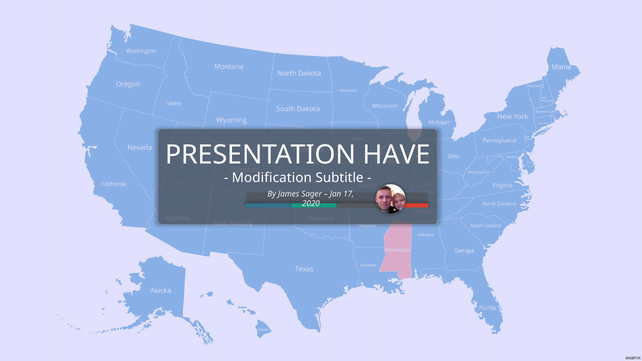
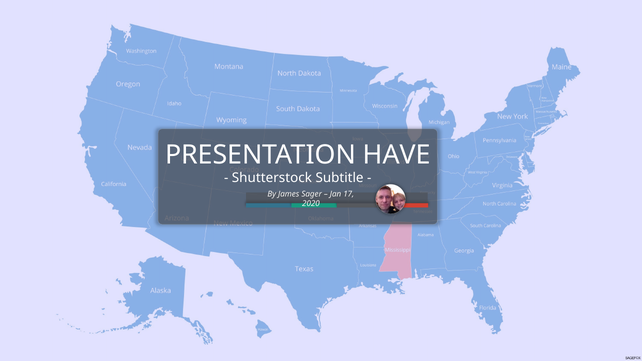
Modification: Modification -> Shutterstock
